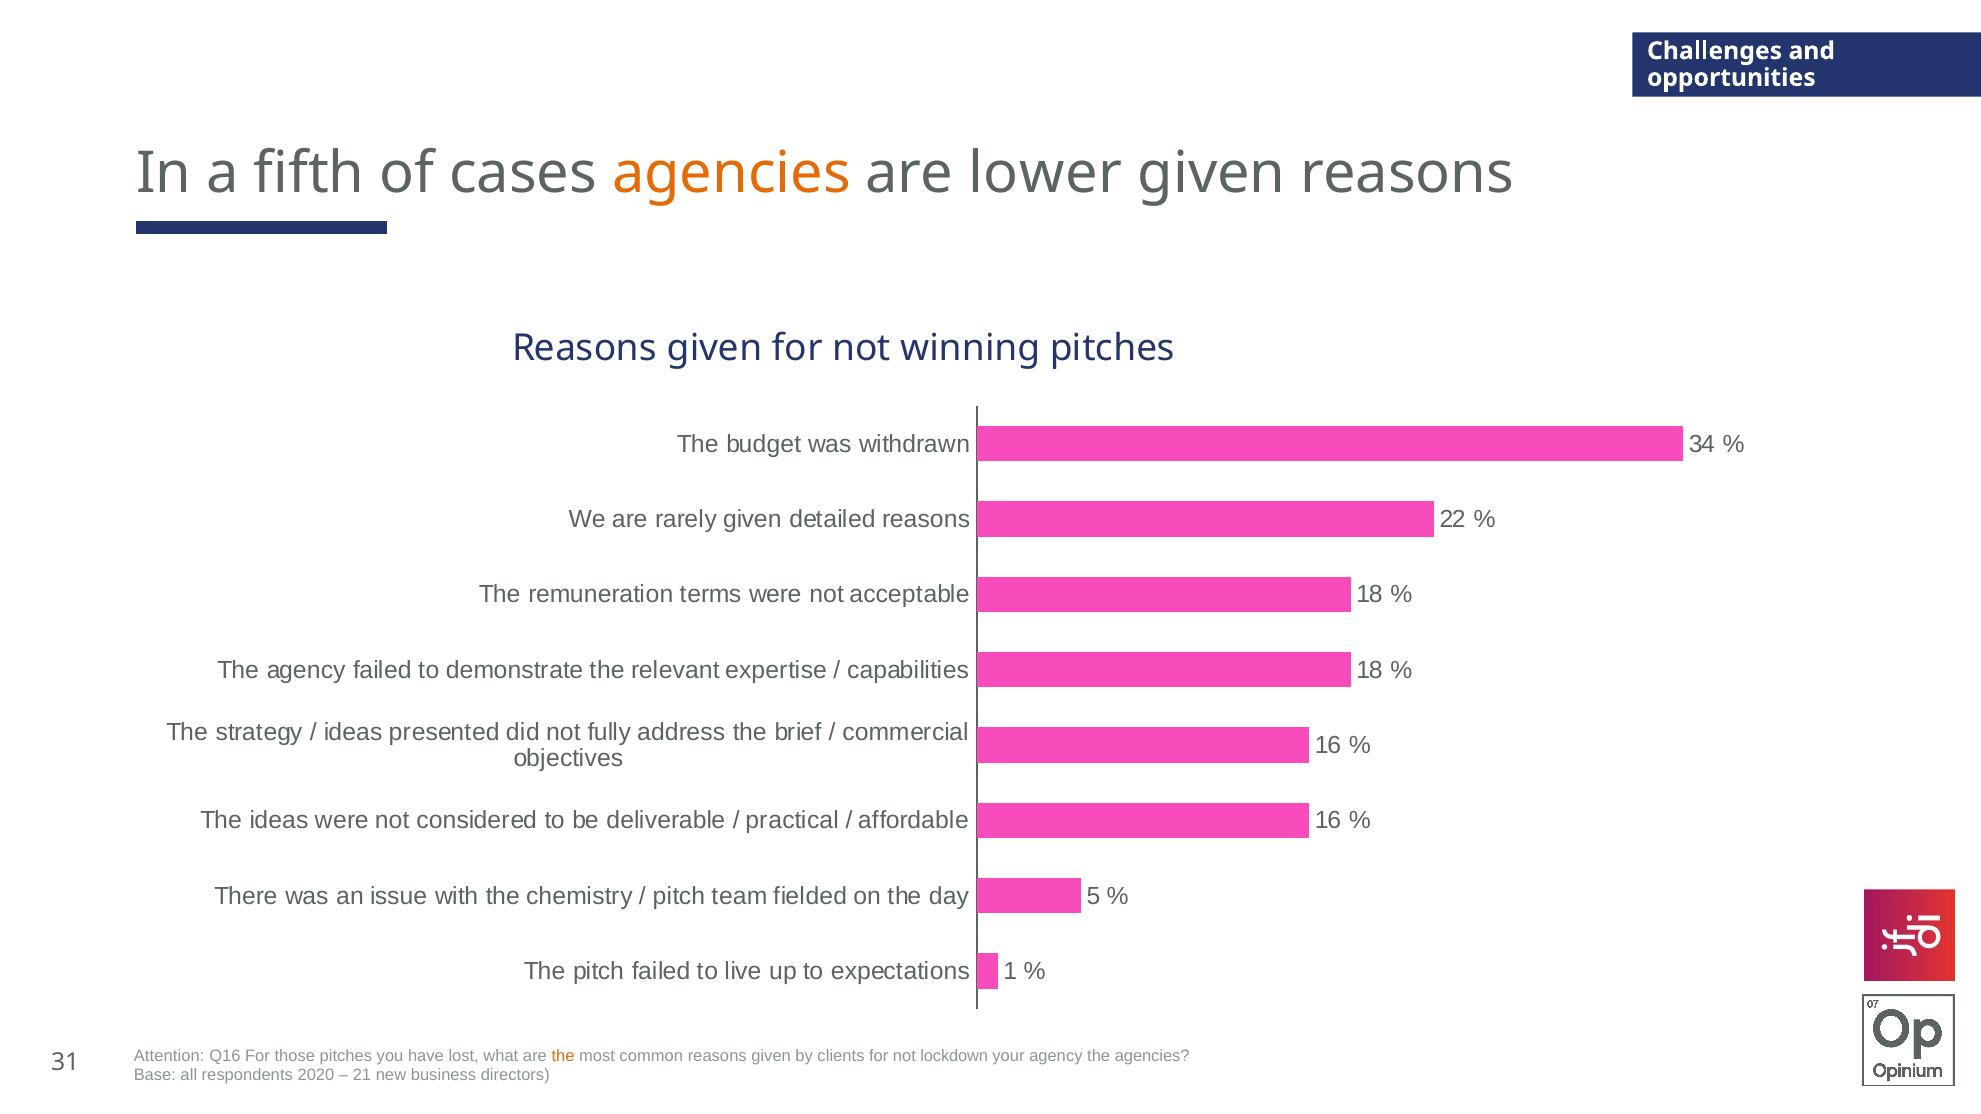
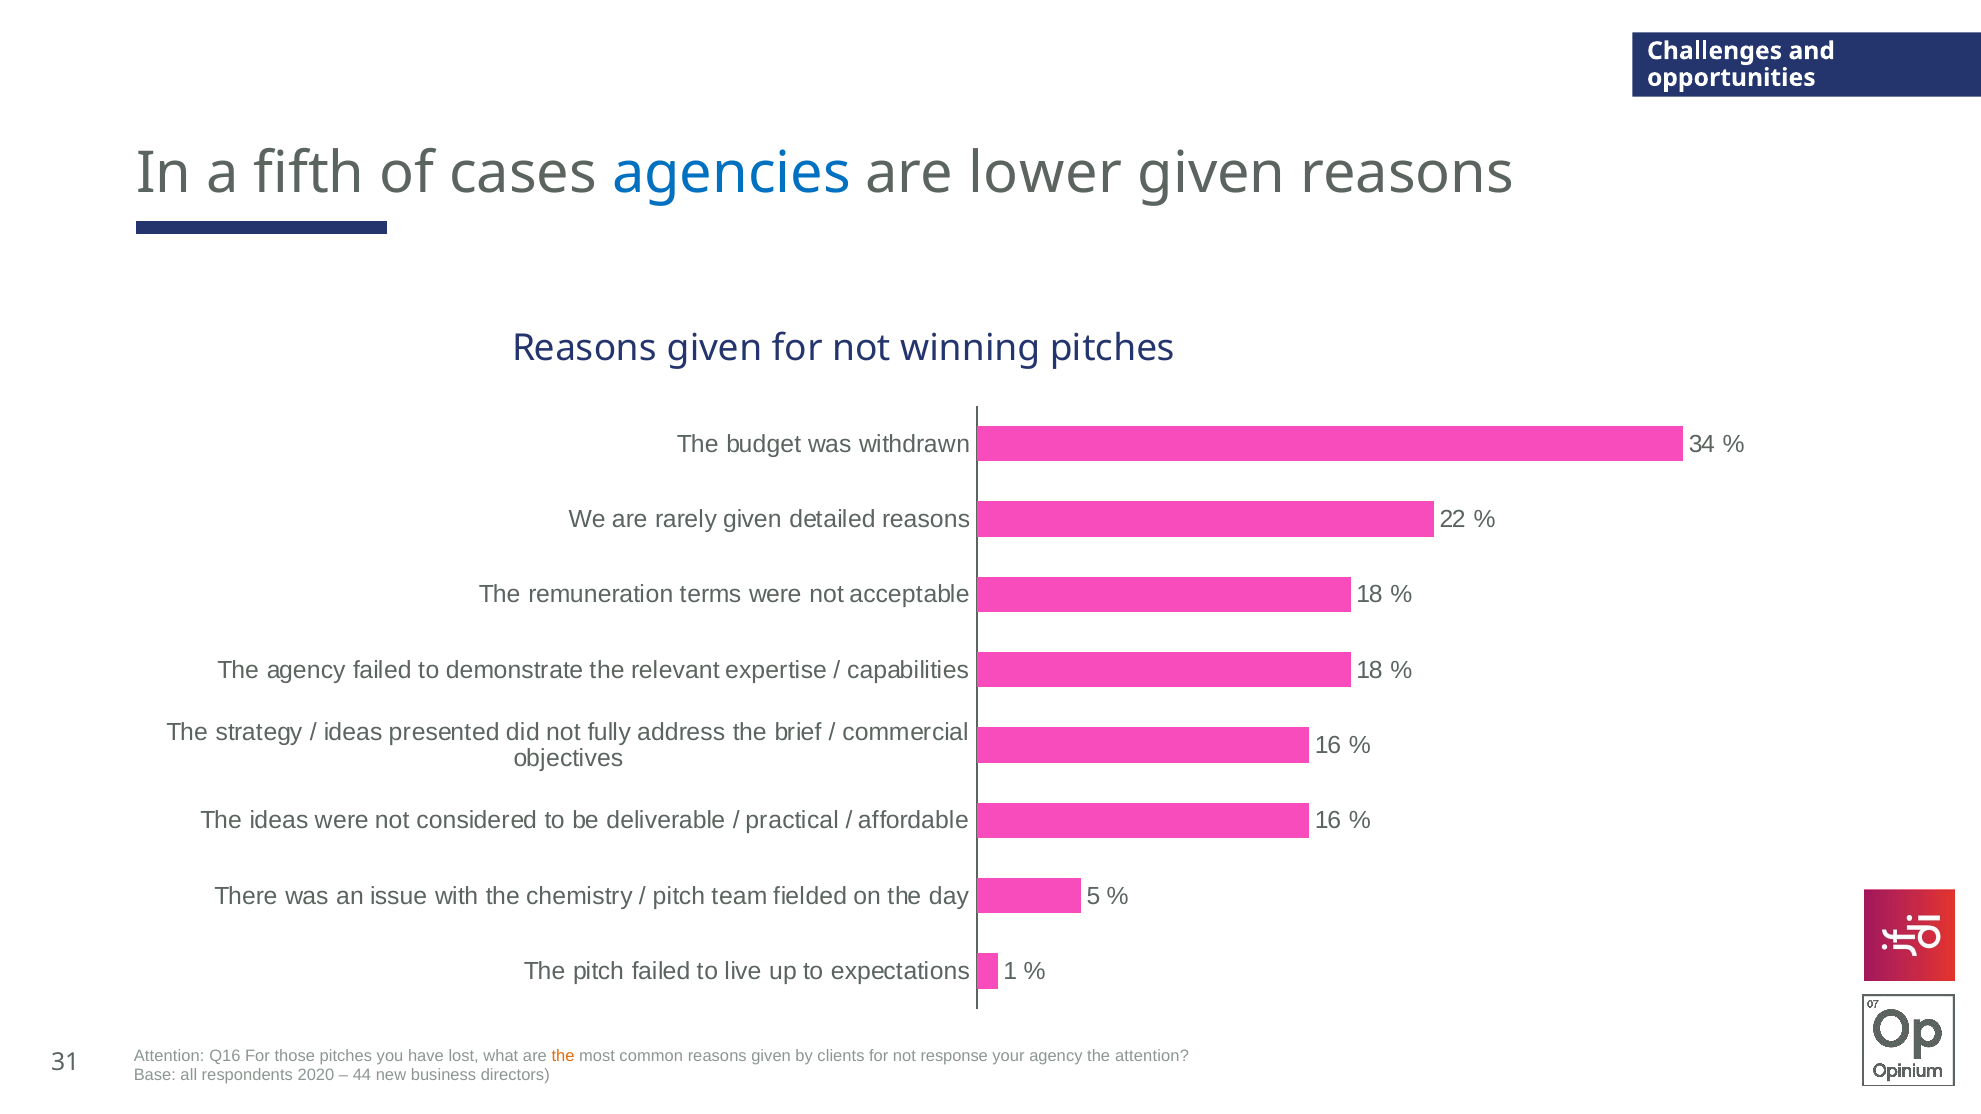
agencies at (731, 173) colour: orange -> blue
lockdown: lockdown -> response
the agencies: agencies -> attention
21: 21 -> 44
